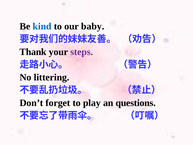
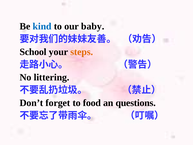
Thank: Thank -> School
steps colour: purple -> orange
play: play -> food
